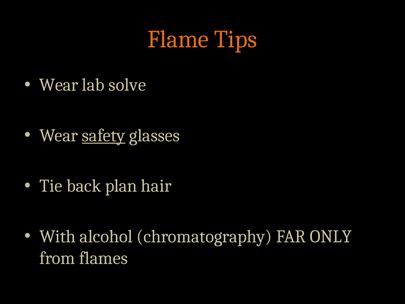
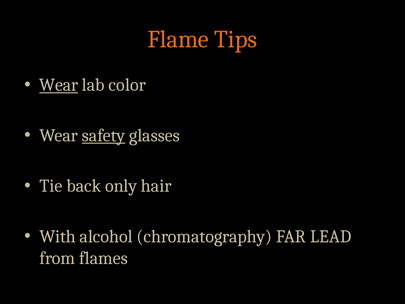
Wear at (59, 85) underline: none -> present
solve: solve -> color
plan: plan -> only
ONLY: ONLY -> LEAD
